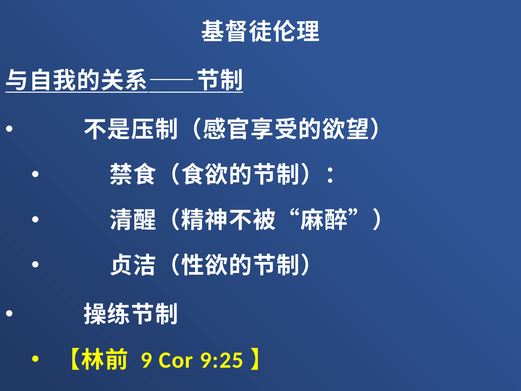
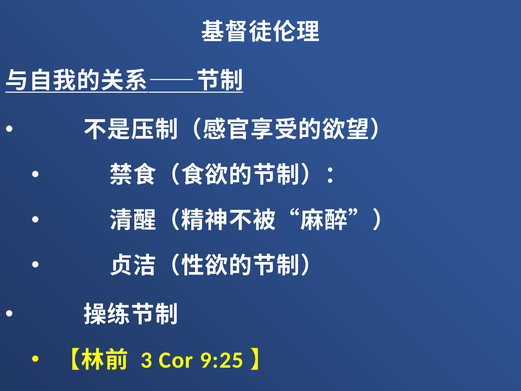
9: 9 -> 3
